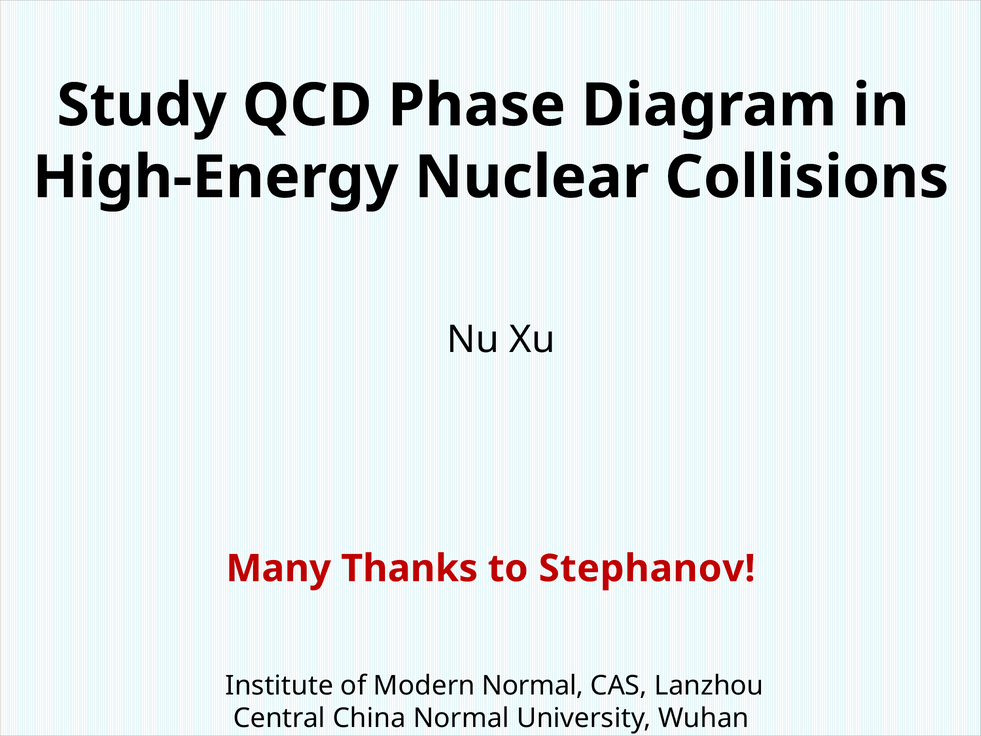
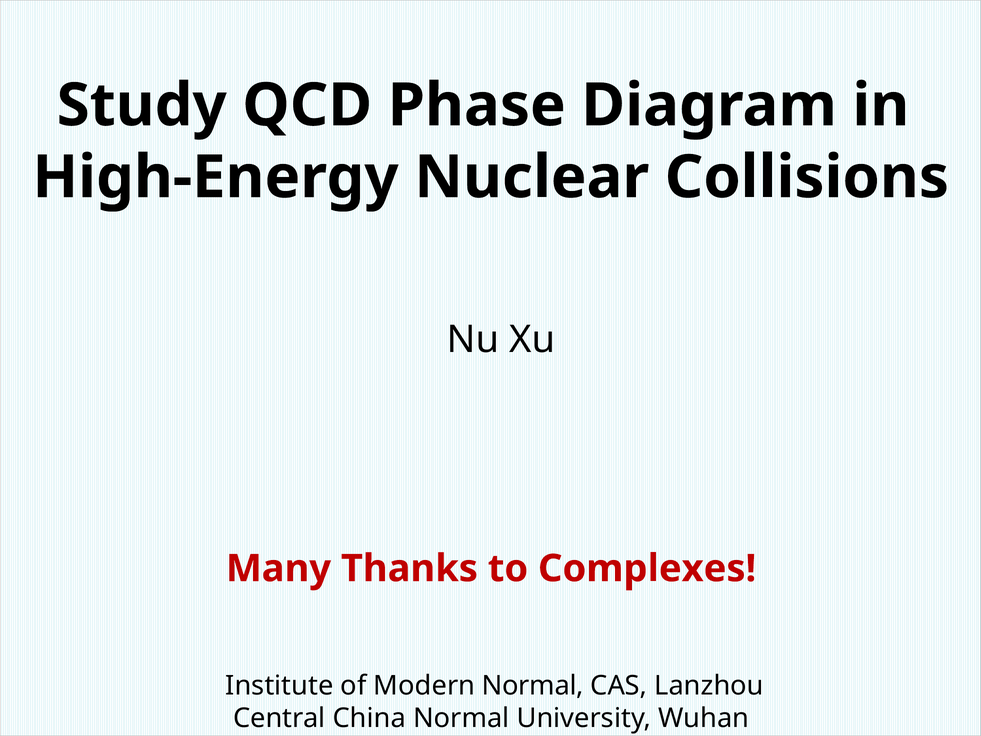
Stephanov: Stephanov -> Complexes
